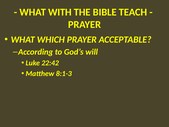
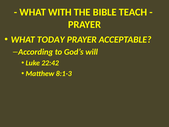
WHICH: WHICH -> TODAY
